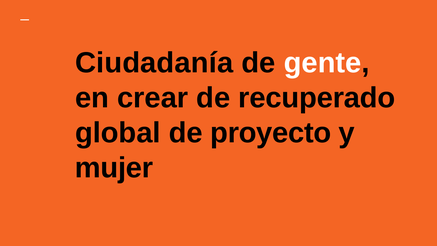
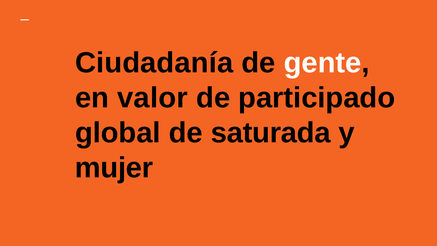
crear: crear -> valor
recuperado: recuperado -> participado
proyecto: proyecto -> saturada
